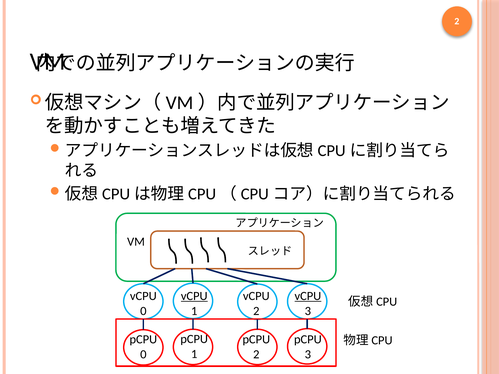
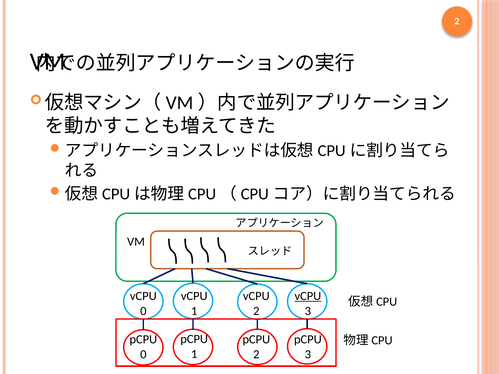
vCPU at (194, 296) underline: present -> none
